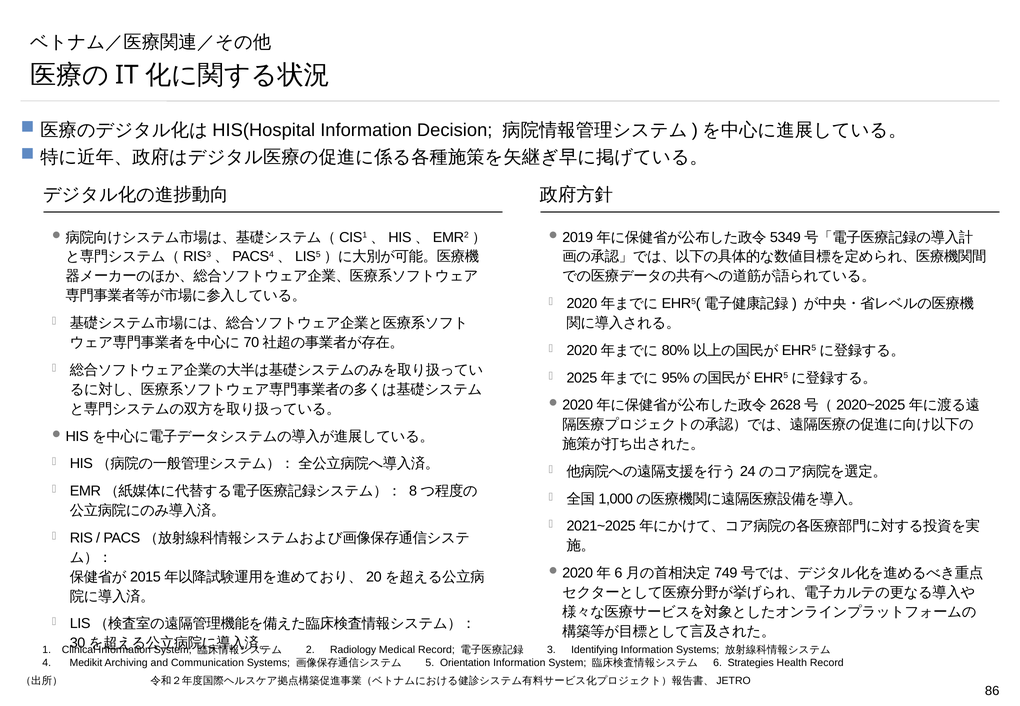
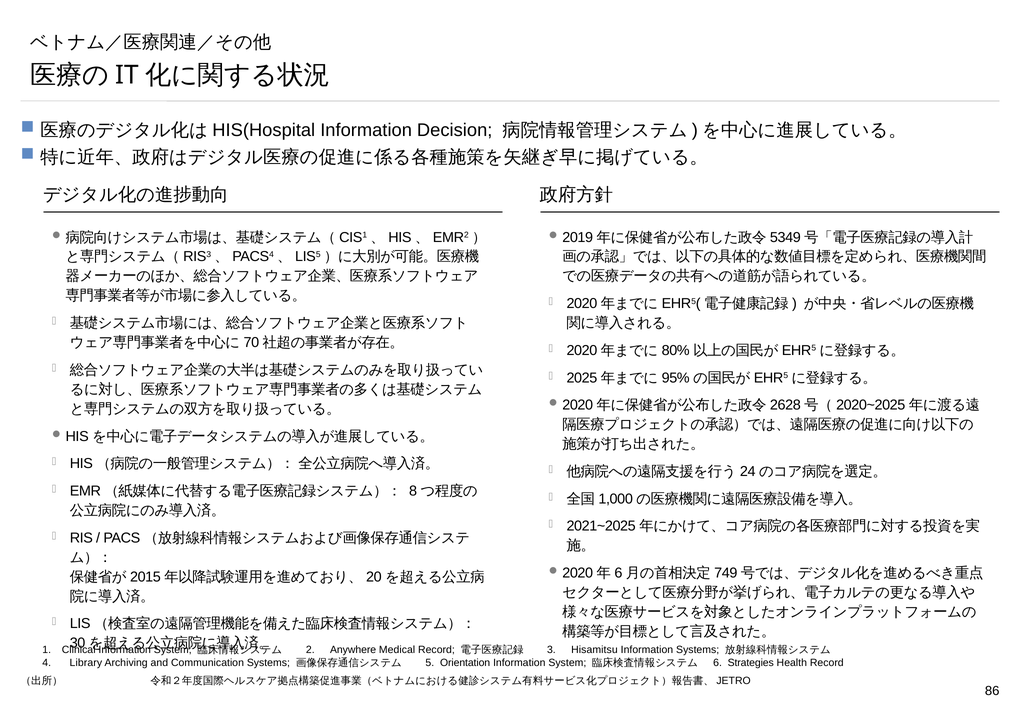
Radiology: Radiology -> Anywhere
Identifying: Identifying -> Hisamitsu
Medikit: Medikit -> Library
